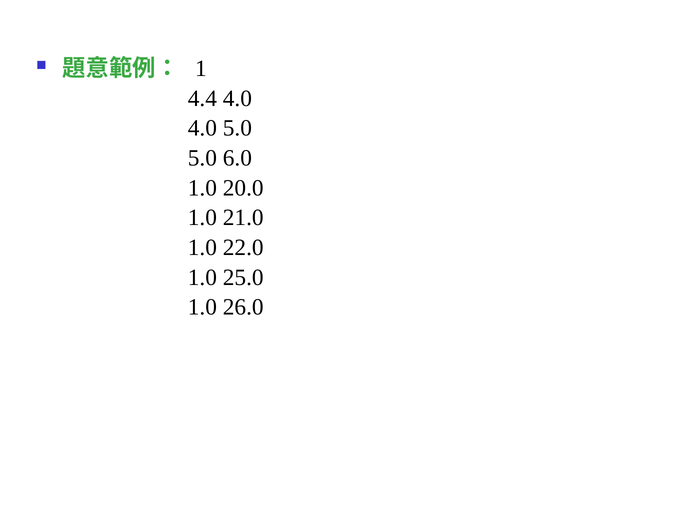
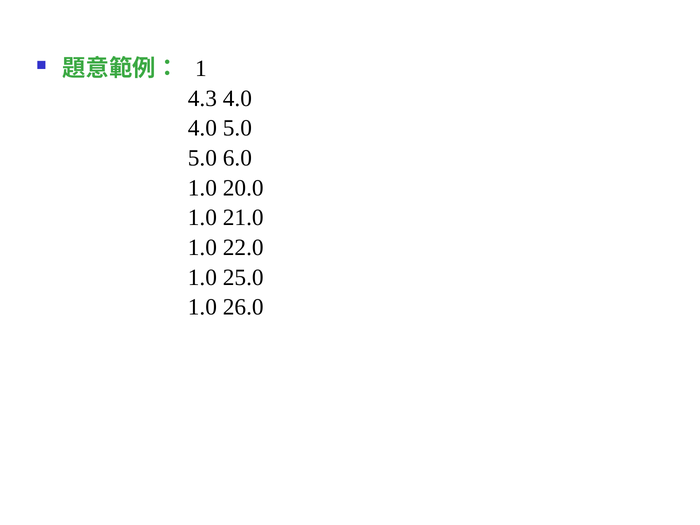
4.4: 4.4 -> 4.3
